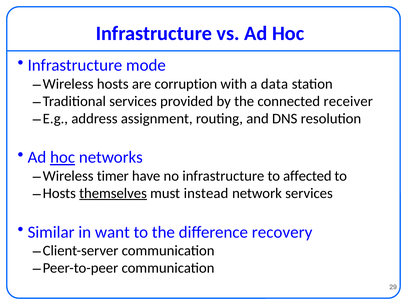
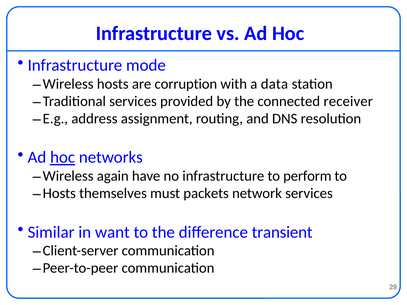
timer: timer -> again
affected: affected -> perform
themselves underline: present -> none
instead: instead -> packets
recovery: recovery -> transient
